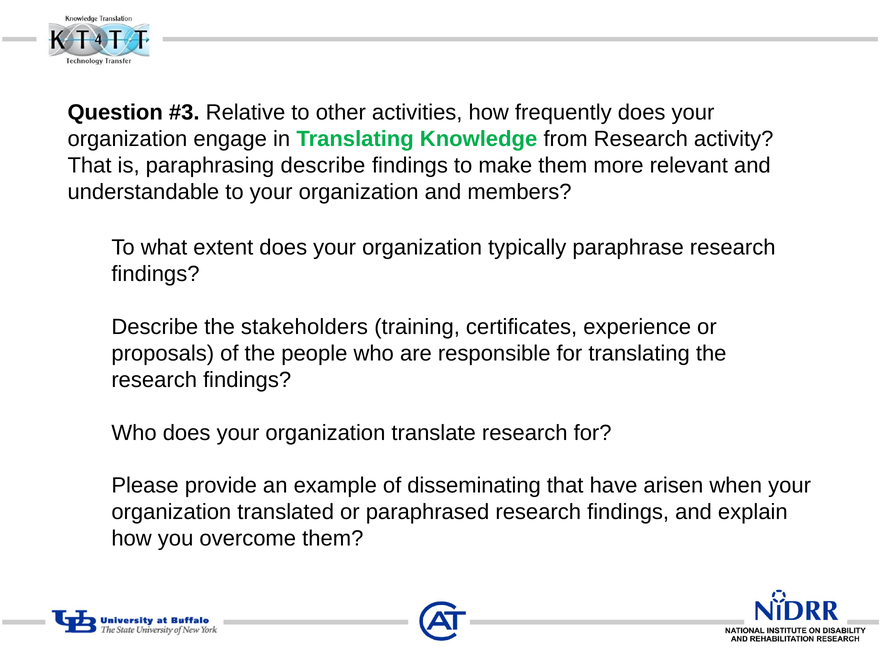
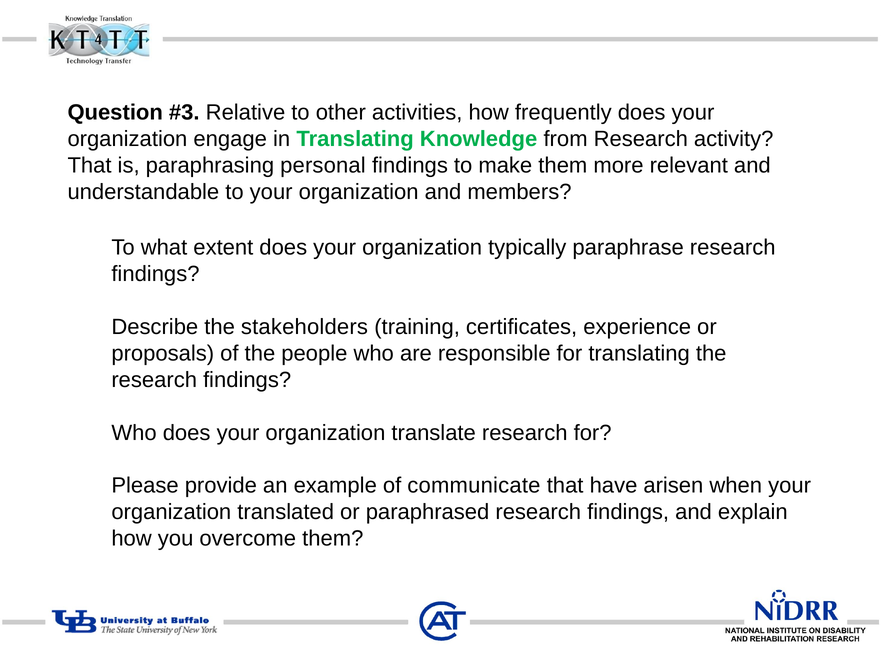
paraphrasing describe: describe -> personal
disseminating: disseminating -> communicate
